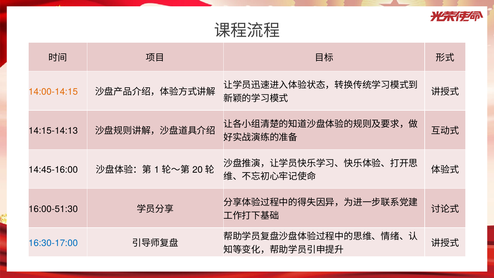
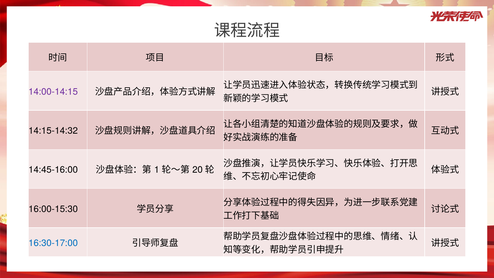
14:00-14:15 colour: orange -> purple
14:15-14:13: 14:15-14:13 -> 14:15-14:32
16:00-51:30: 16:00-51:30 -> 16:00-15:30
